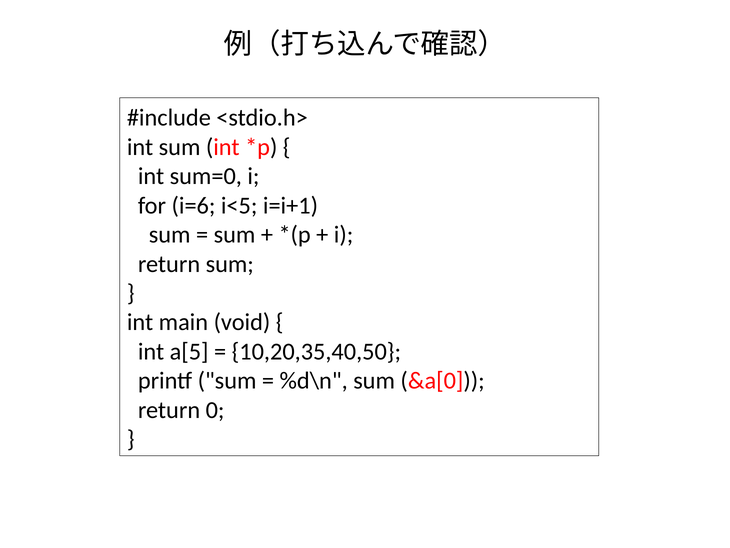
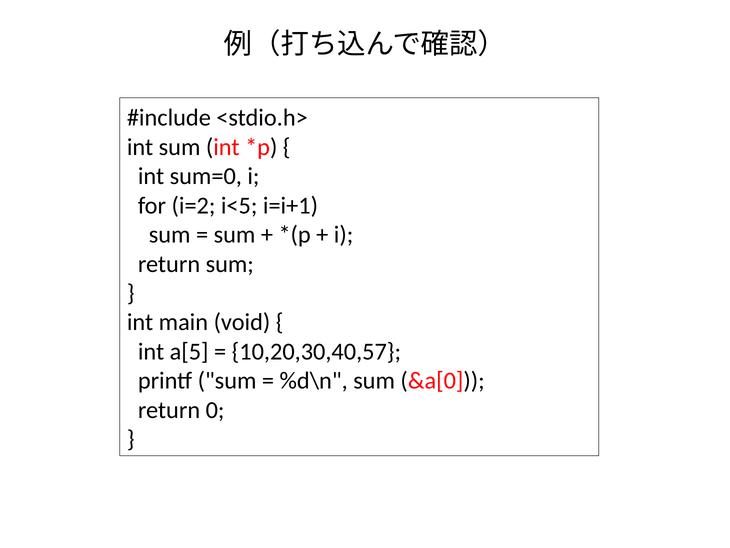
i=6: i=6 -> i=2
10,20,35,40,50: 10,20,35,40,50 -> 10,20,30,40,57
